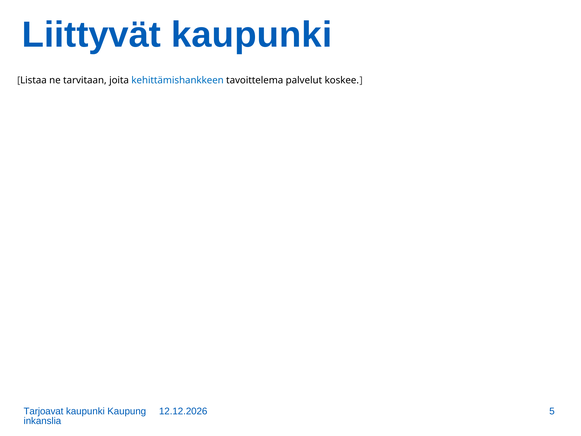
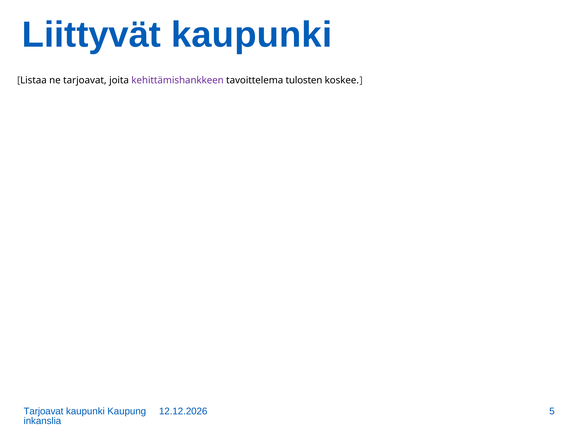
ne tarvitaan: tarvitaan -> tarjoavat
kehittämishankkeen colour: blue -> purple
palvelut: palvelut -> tulosten
